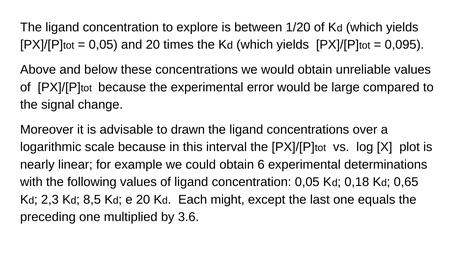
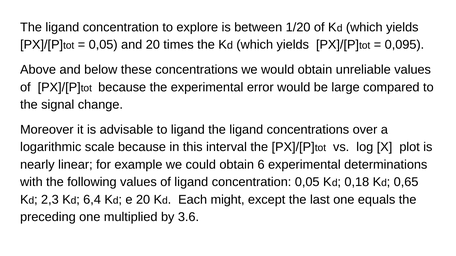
to drawn: drawn -> ligand
8,5: 8,5 -> 6,4
